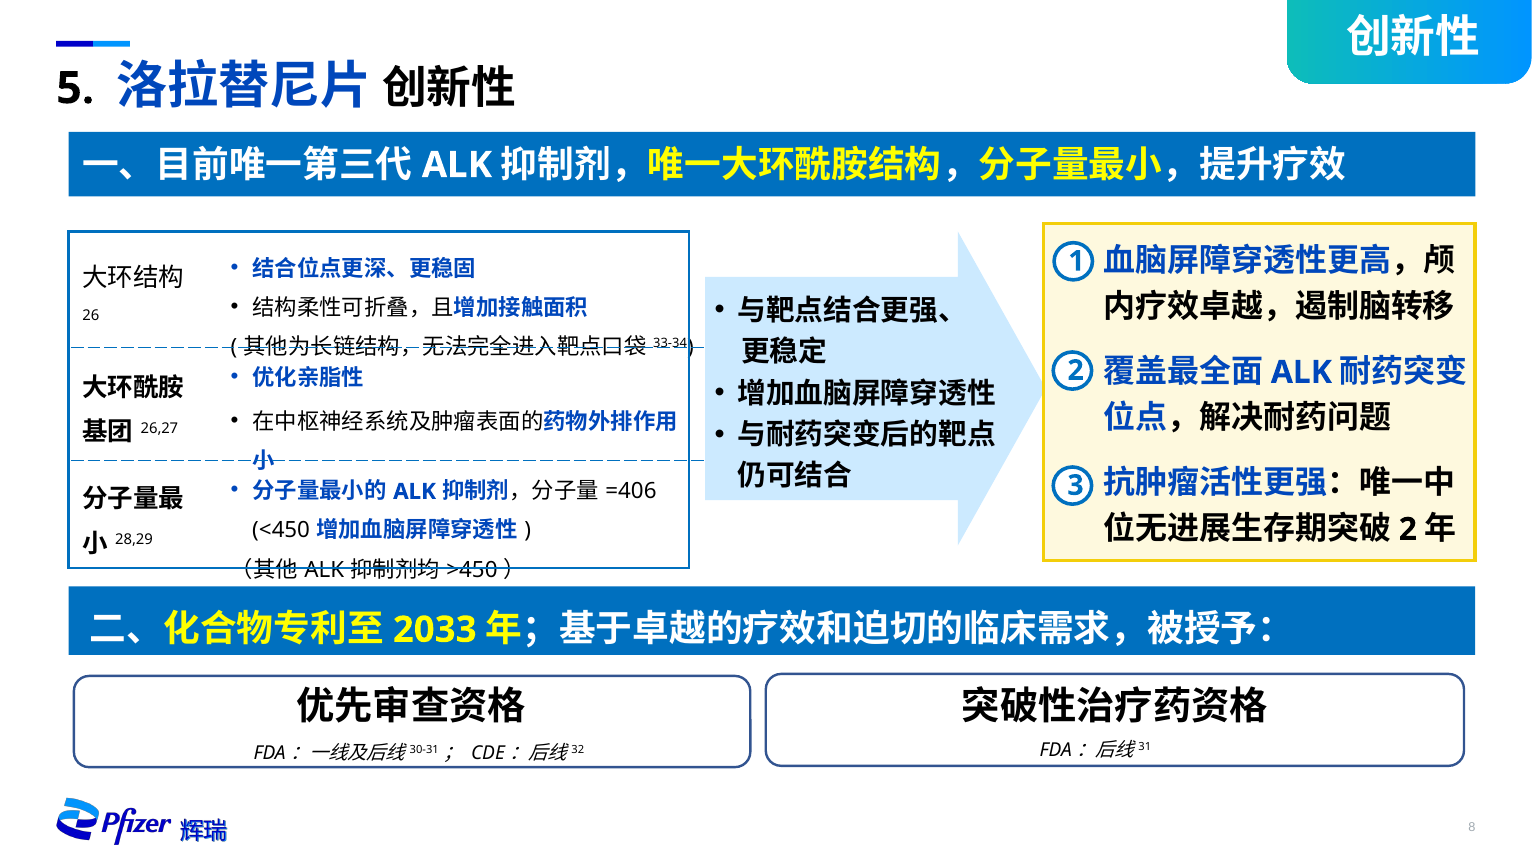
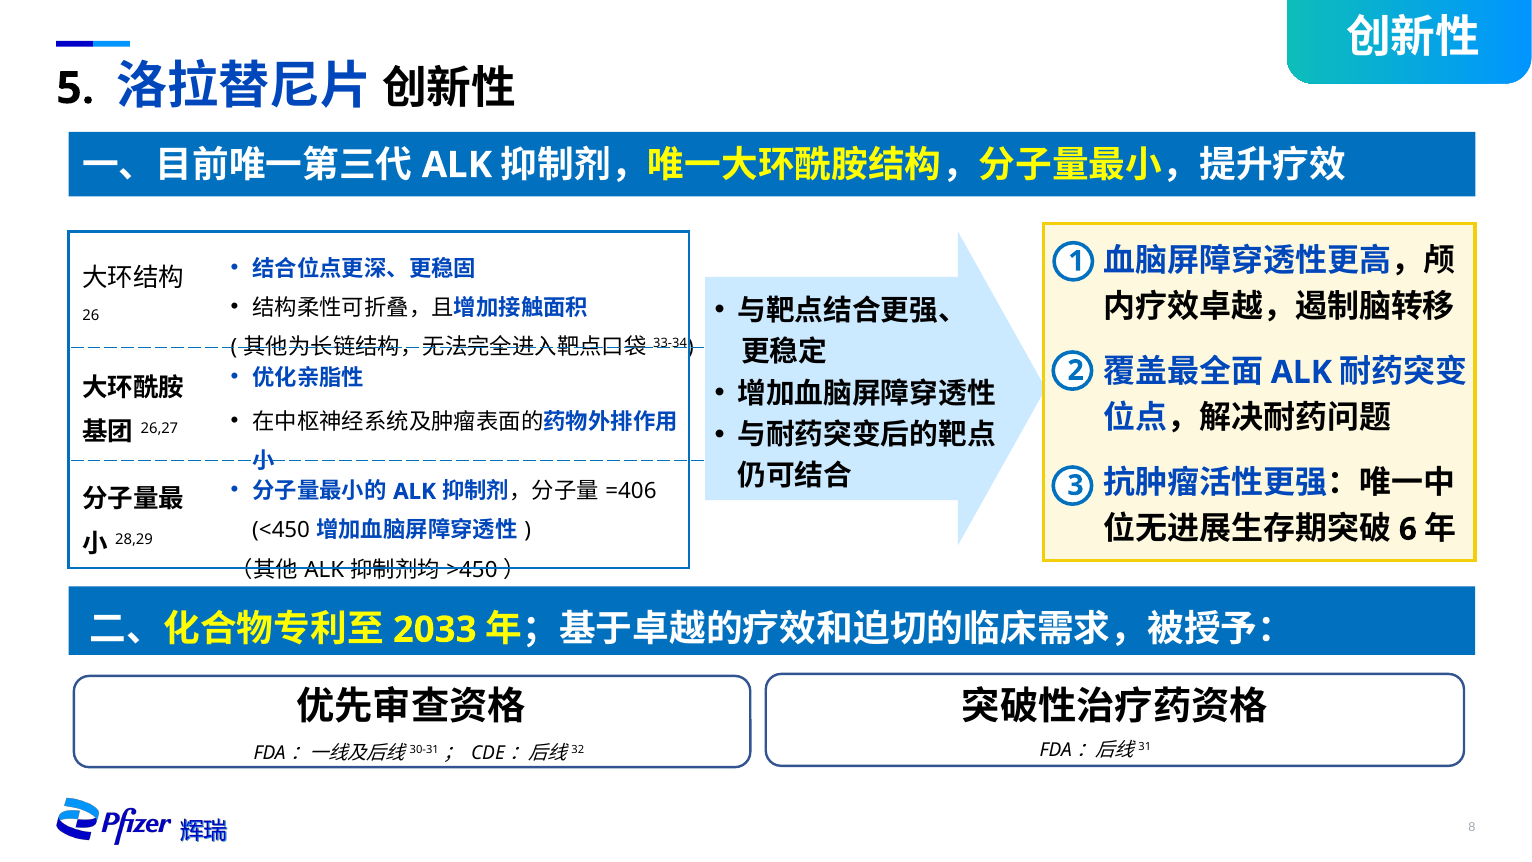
2 at (1408, 529): 2 -> 6
